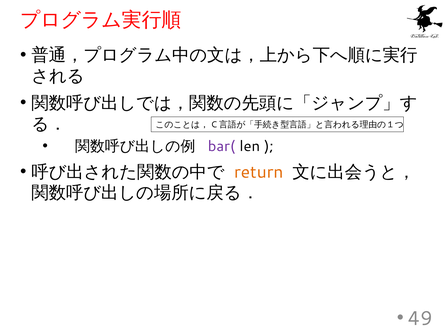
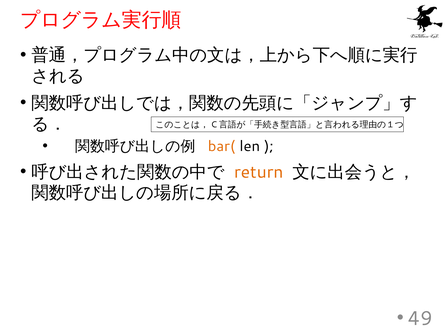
bar( colour: purple -> orange
